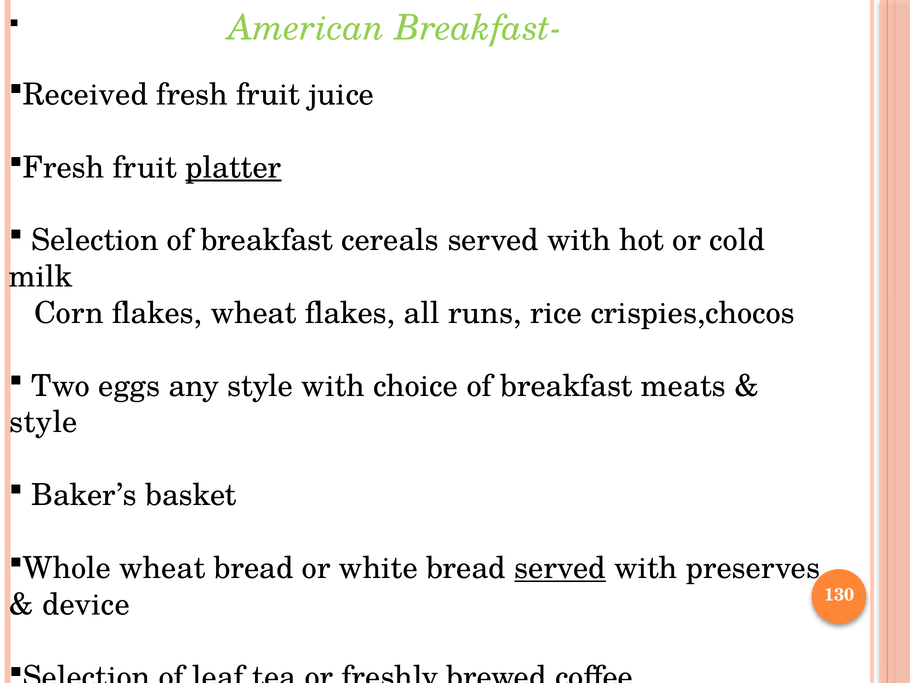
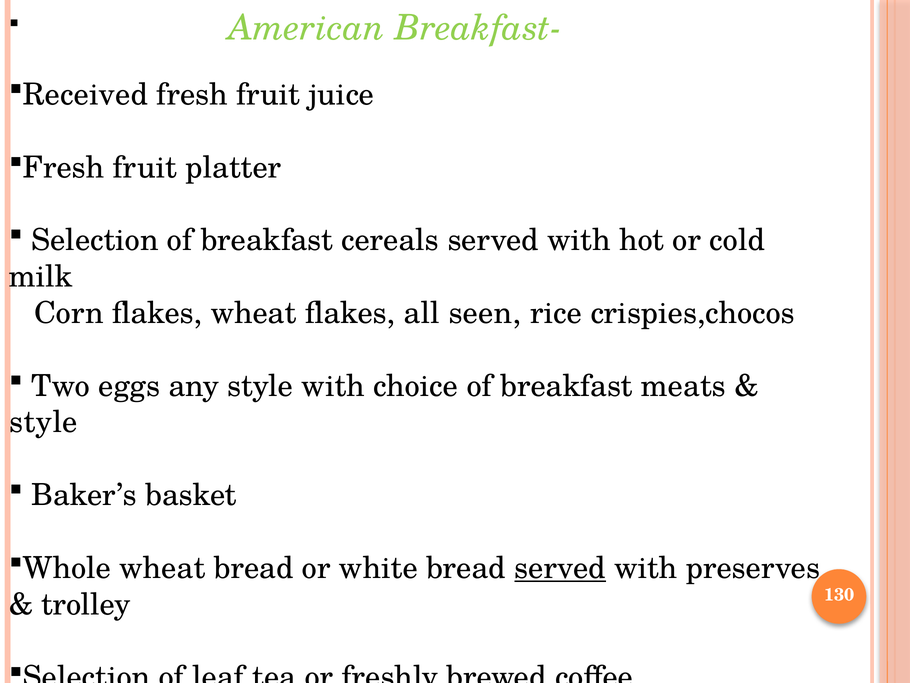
platter underline: present -> none
runs: runs -> seen
device: device -> trolley
